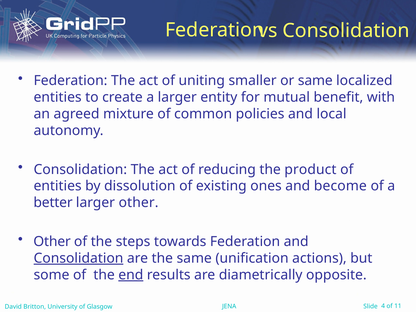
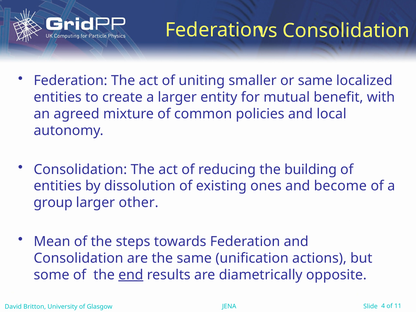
product: product -> building
better: better -> group
Other at (52, 242): Other -> Mean
Consolidation at (79, 258) underline: present -> none
